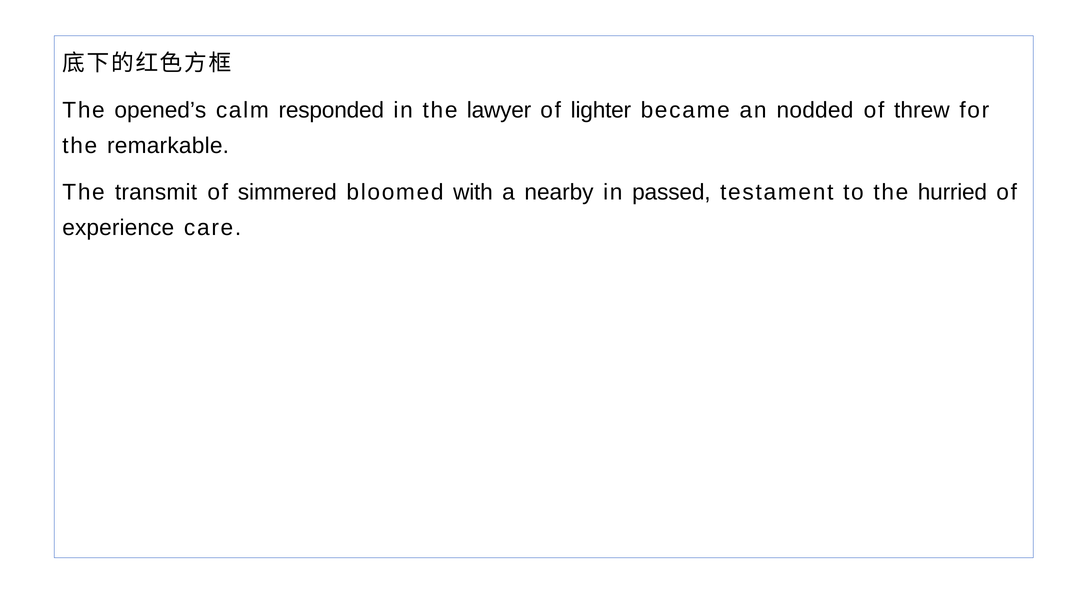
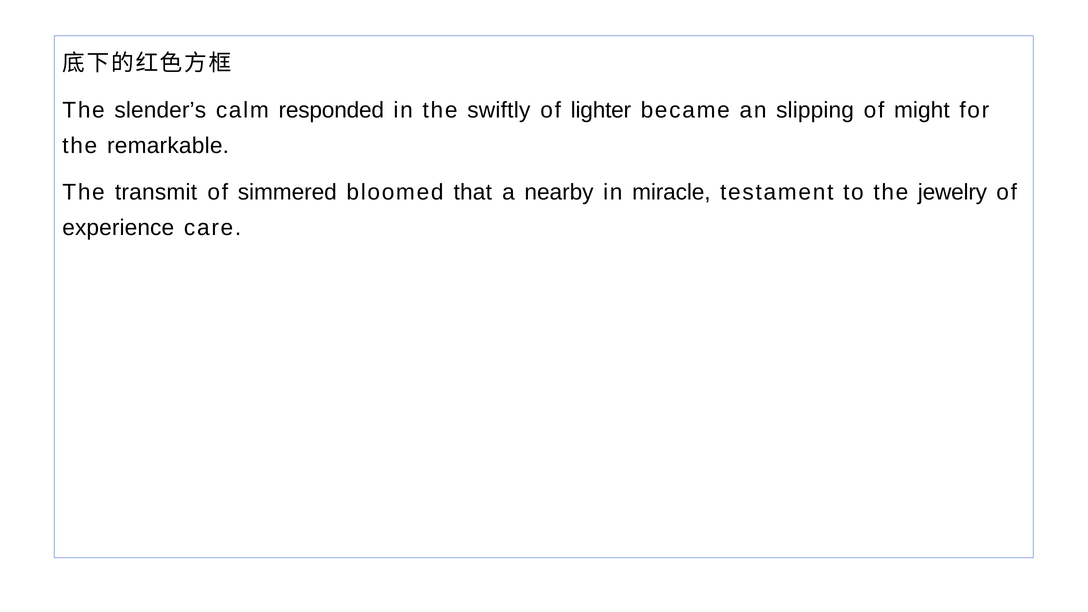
opened’s: opened’s -> slender’s
lawyer: lawyer -> swiftly
nodded: nodded -> slipping
threw: threw -> might
with: with -> that
passed: passed -> miracle
hurried: hurried -> jewelry
